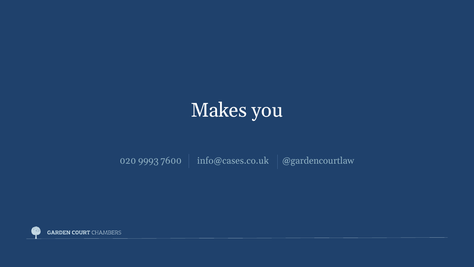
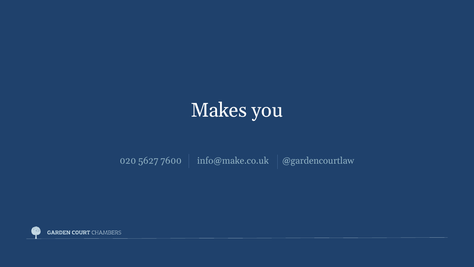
9993: 9993 -> 5627
info@cases.co.uk: info@cases.co.uk -> info@make.co.uk
